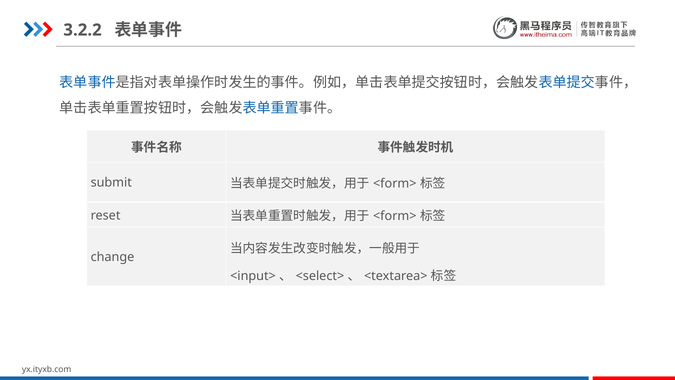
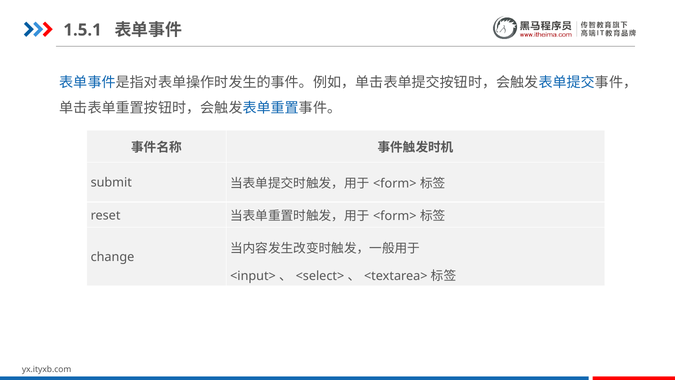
3.2.2: 3.2.2 -> 1.5.1
